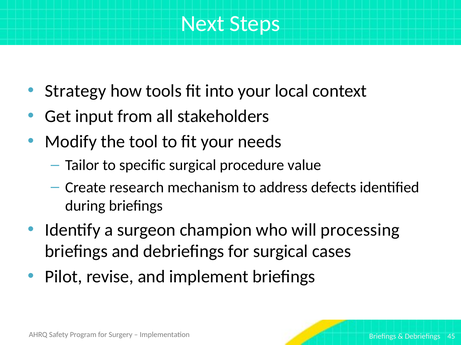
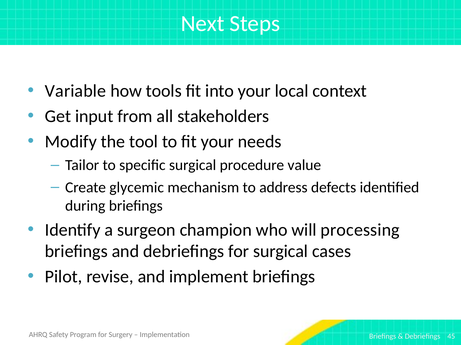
Strategy: Strategy -> Variable
research: research -> glycemic
